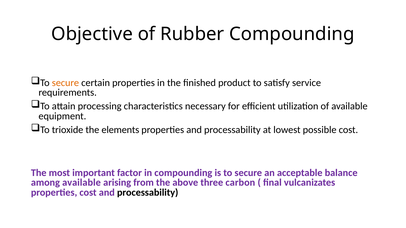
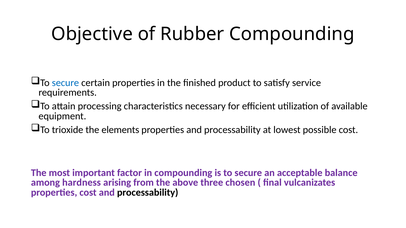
secure at (65, 83) colour: orange -> blue
among available: available -> hardness
carbon: carbon -> chosen
